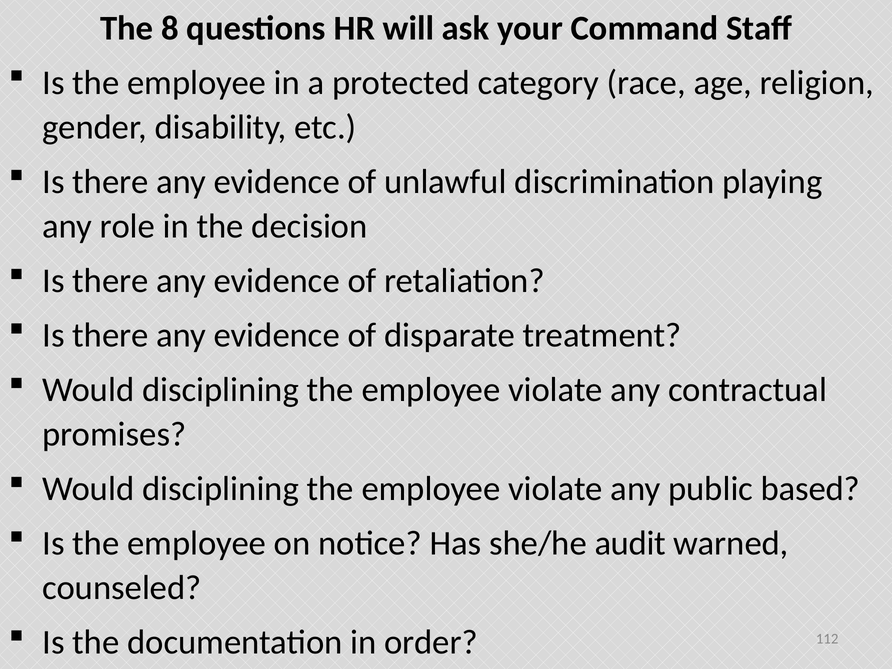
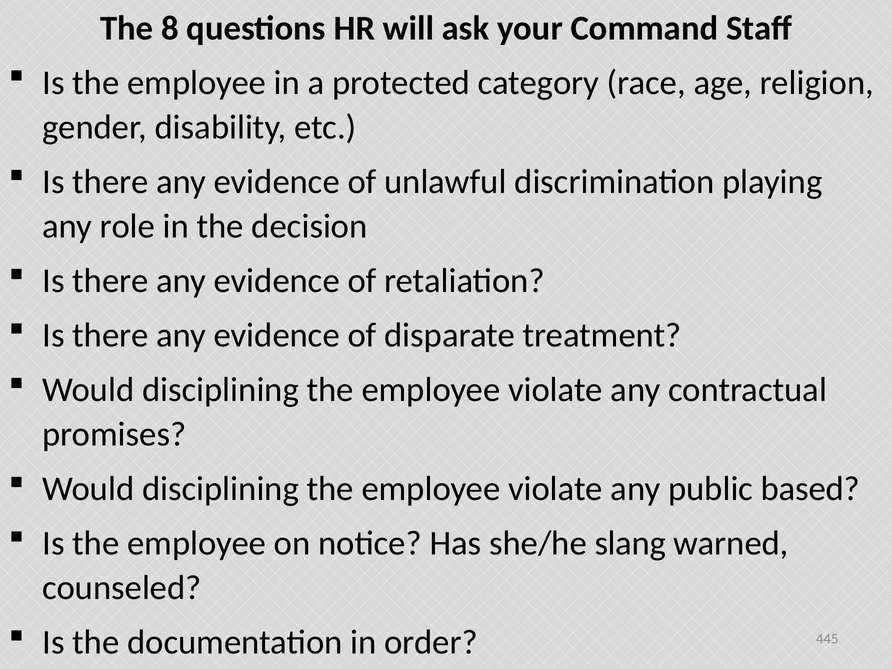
audit: audit -> slang
112: 112 -> 445
